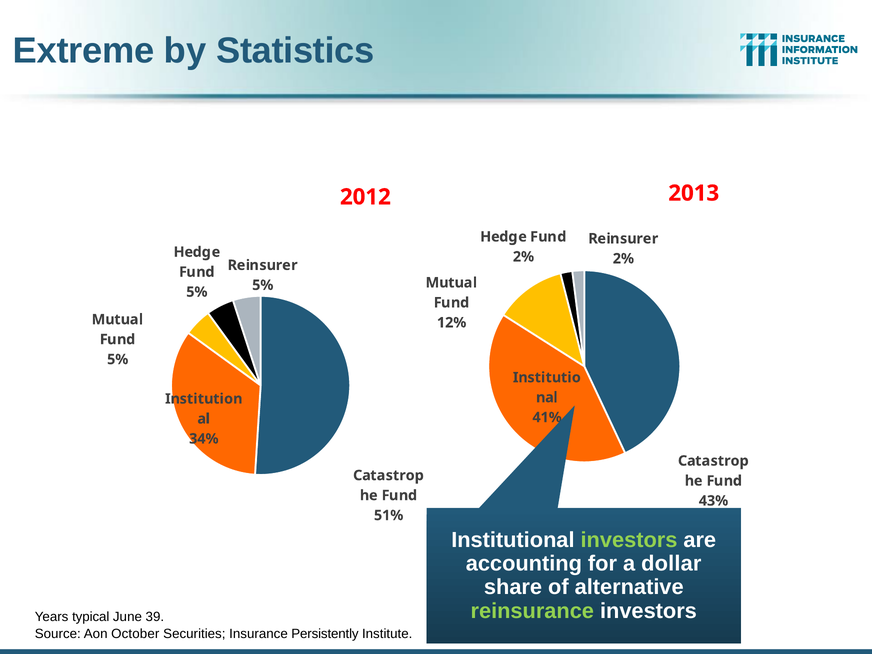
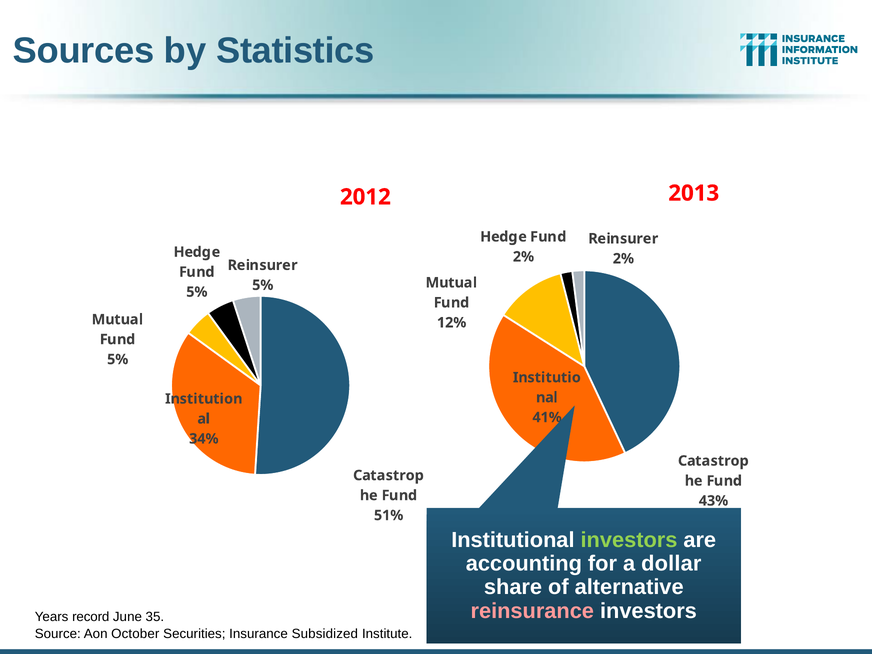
Extreme: Extreme -> Sources
reinsurance colour: light green -> pink
typical: typical -> record
39: 39 -> 35
Persistently: Persistently -> Subsidized
